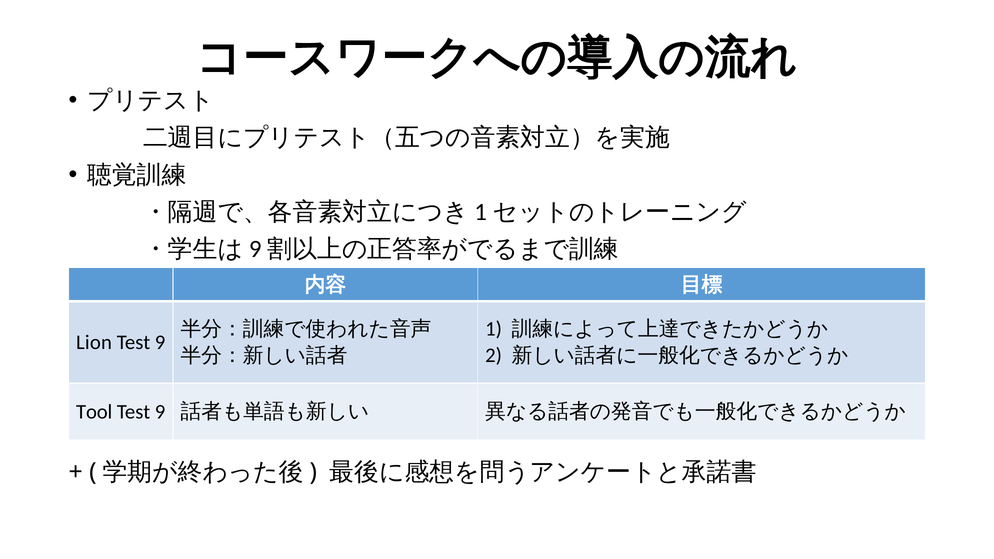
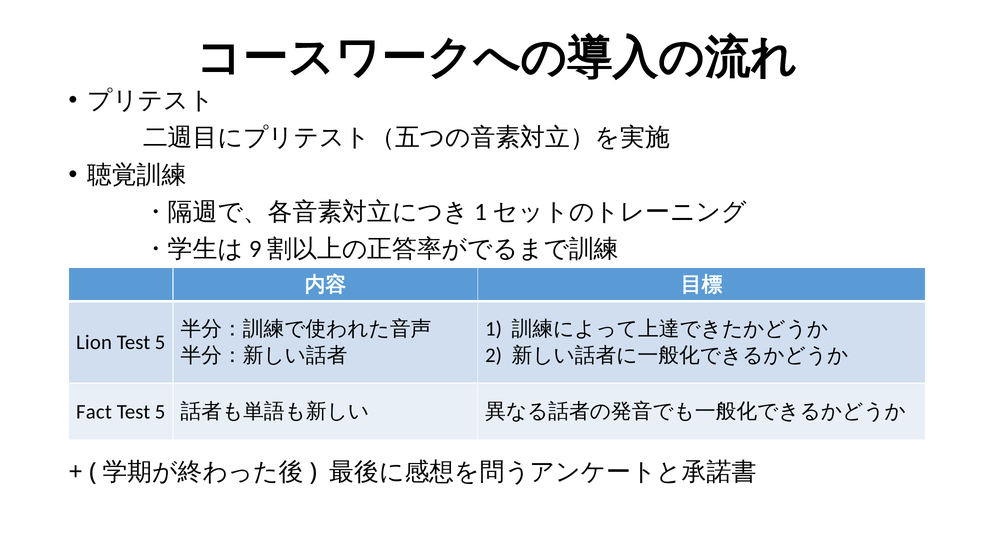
9 at (160, 342): 9 -> 5
Tool: Tool -> Fact
9 at (160, 412): 9 -> 5
